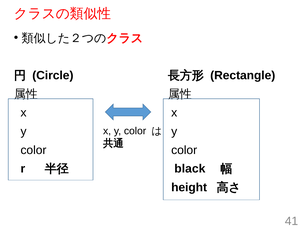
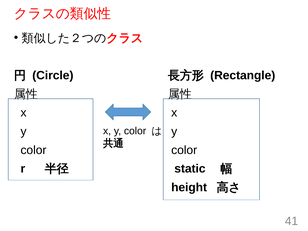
black: black -> static
